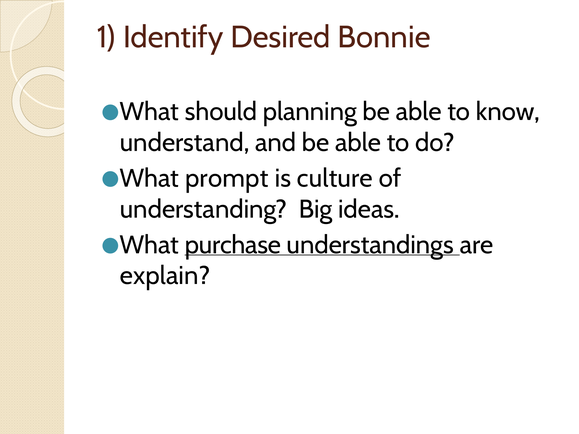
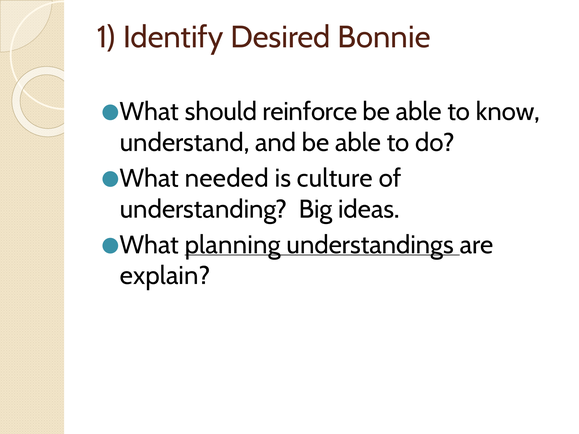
planning: planning -> reinforce
prompt: prompt -> needed
purchase: purchase -> planning
